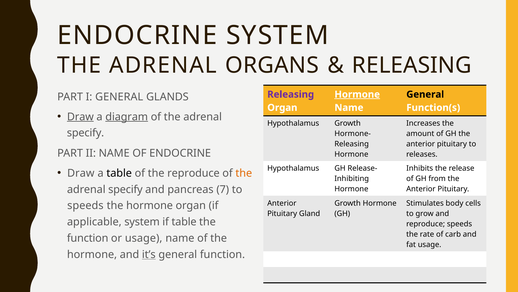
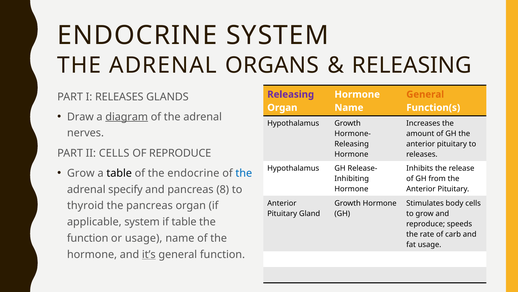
Hormone at (357, 94) underline: present -> none
General at (425, 94) colour: black -> orange
I GENERAL: GENERAL -> RELEASES
Draw at (80, 117) underline: present -> none
specify at (86, 133): specify -> nerves
II NAME: NAME -> CELLS
OF ENDOCRINE: ENDOCRINE -> REPRODUCE
Draw at (81, 173): Draw -> Grow
the reproduce: reproduce -> endocrine
the at (244, 173) colour: orange -> blue
7: 7 -> 8
speeds at (85, 205): speeds -> thyroid
hormone at (150, 205): hormone -> pancreas
